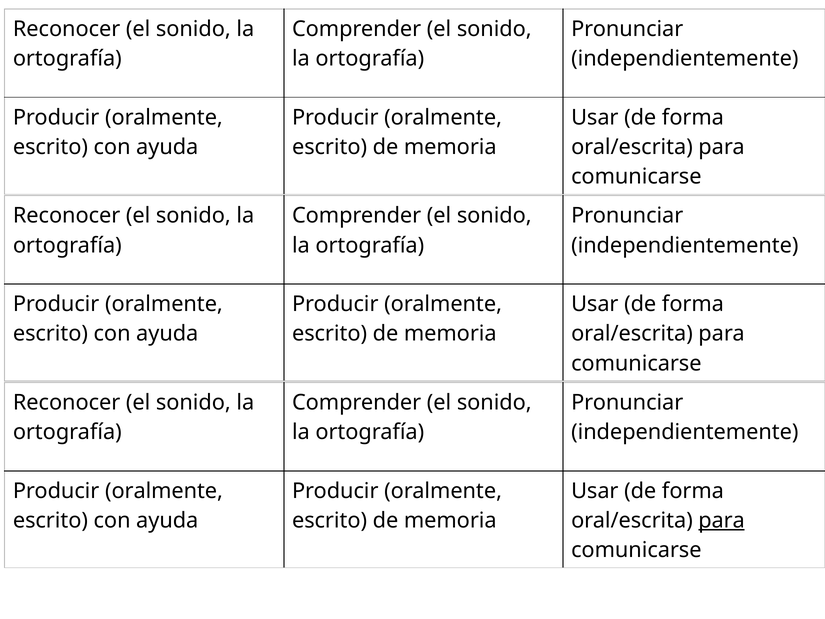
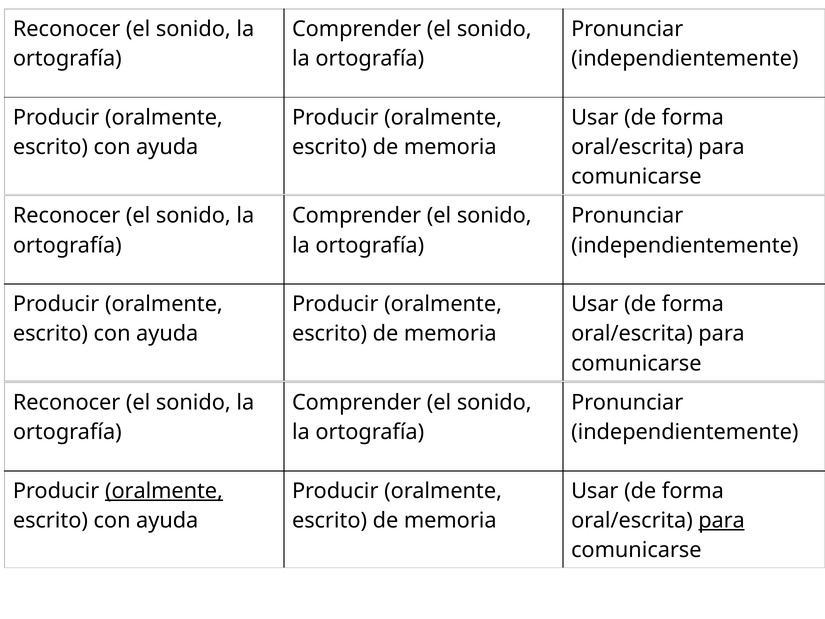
oralmente at (164, 491) underline: none -> present
